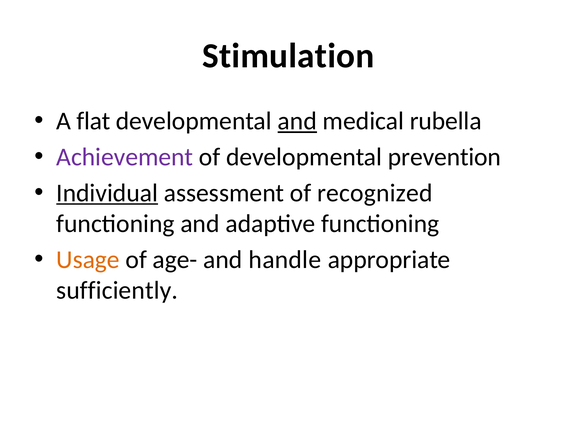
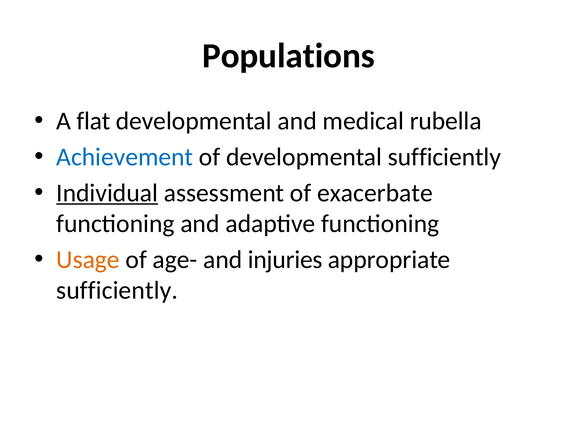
Stimulation: Stimulation -> Populations
and at (297, 121) underline: present -> none
Achievement colour: purple -> blue
developmental prevention: prevention -> sufficiently
recognized: recognized -> exacerbate
handle: handle -> injuries
